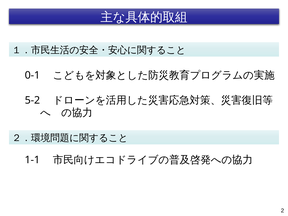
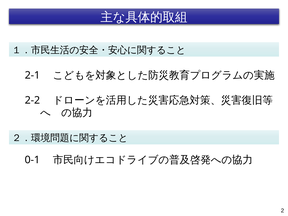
0-1: 0-1 -> 2-1
5-2: 5-2 -> 2-2
1-1: 1-1 -> 0-1
